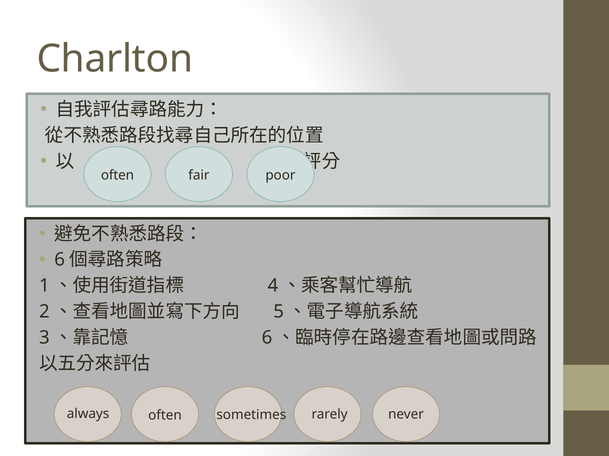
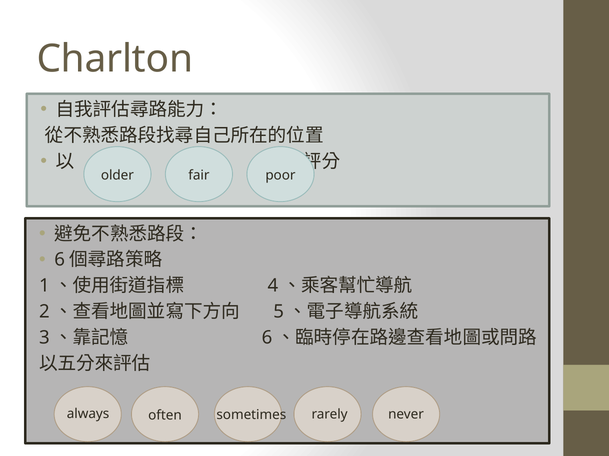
often at (117, 175): often -> older
